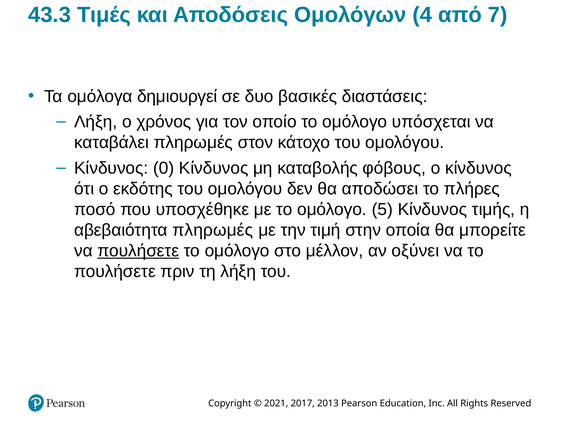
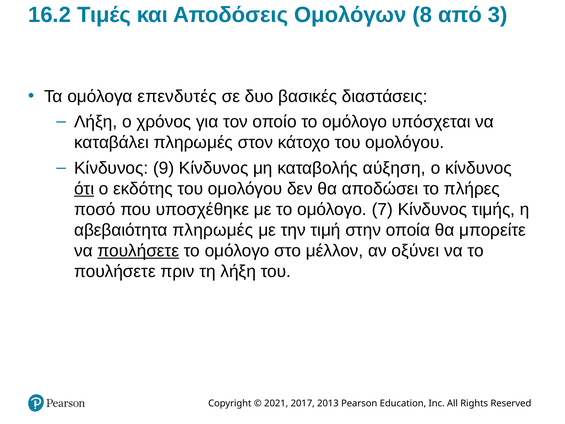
43.3: 43.3 -> 16.2
4: 4 -> 8
7: 7 -> 3
δημιουργεί: δημιουργεί -> επενδυτές
0: 0 -> 9
φόβους: φόβους -> αύξηση
ότι underline: none -> present
5: 5 -> 7
